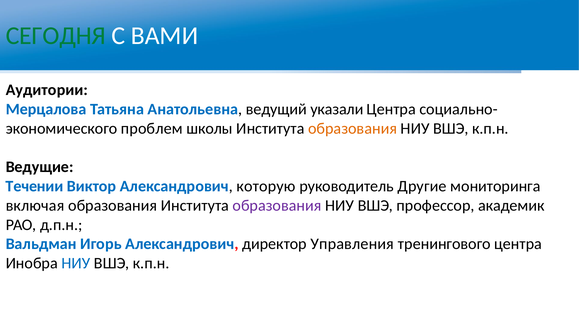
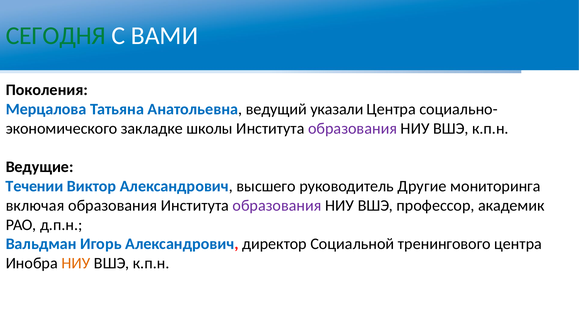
Аудитории: Аудитории -> Поколения
проблем: проблем -> закладке
образования at (353, 129) colour: orange -> purple
которую: которую -> высшего
Управления: Управления -> Социальной
НИУ at (76, 264) colour: blue -> orange
